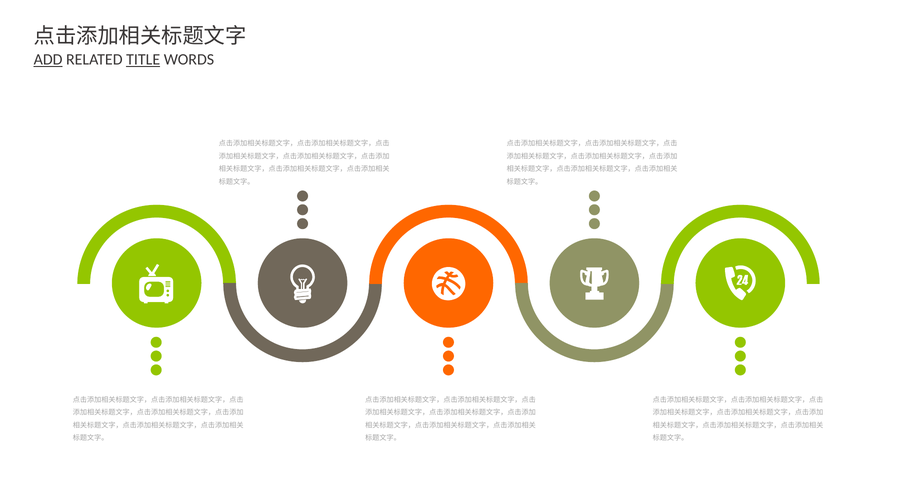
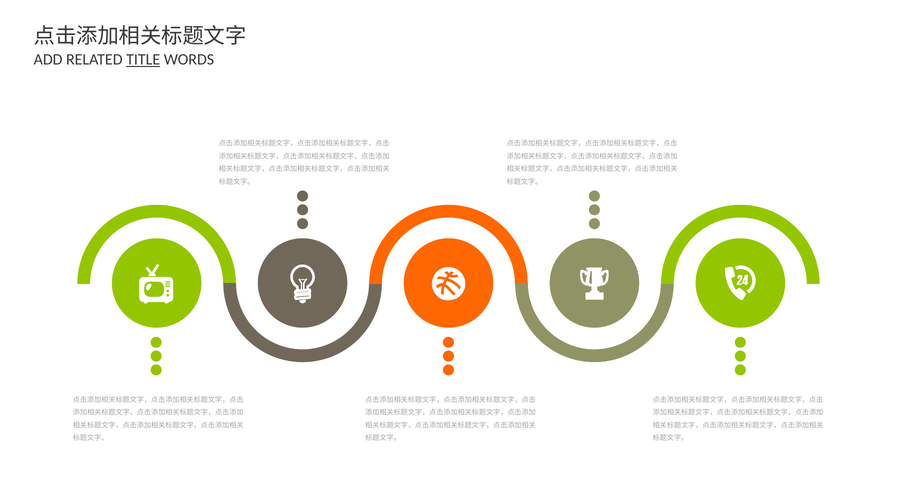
ADD underline: present -> none
